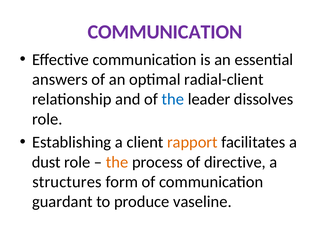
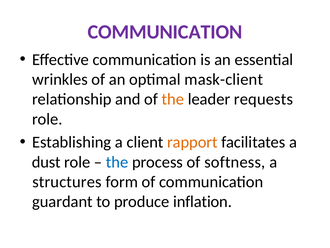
answers: answers -> wrinkles
radial-client: radial-client -> mask-client
the at (173, 99) colour: blue -> orange
dissolves: dissolves -> requests
the at (117, 162) colour: orange -> blue
directive: directive -> softness
vaseline: vaseline -> inflation
